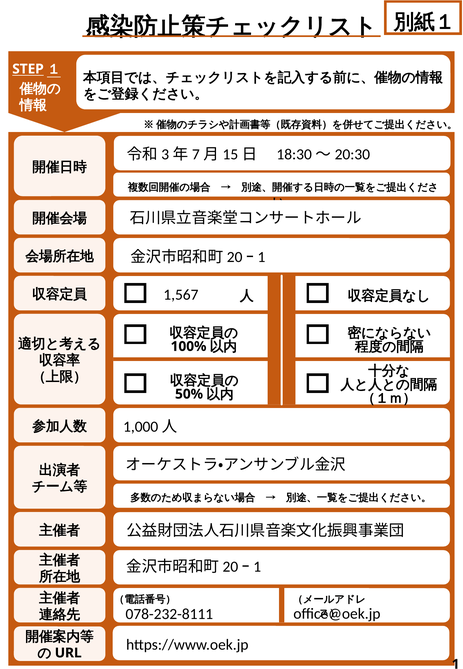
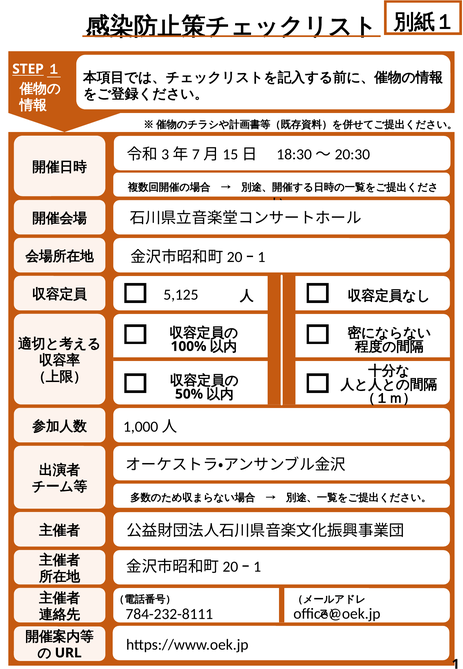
1,567: 1,567 -> 5,125
078-232-8111: 078-232-8111 -> 784-232-8111
